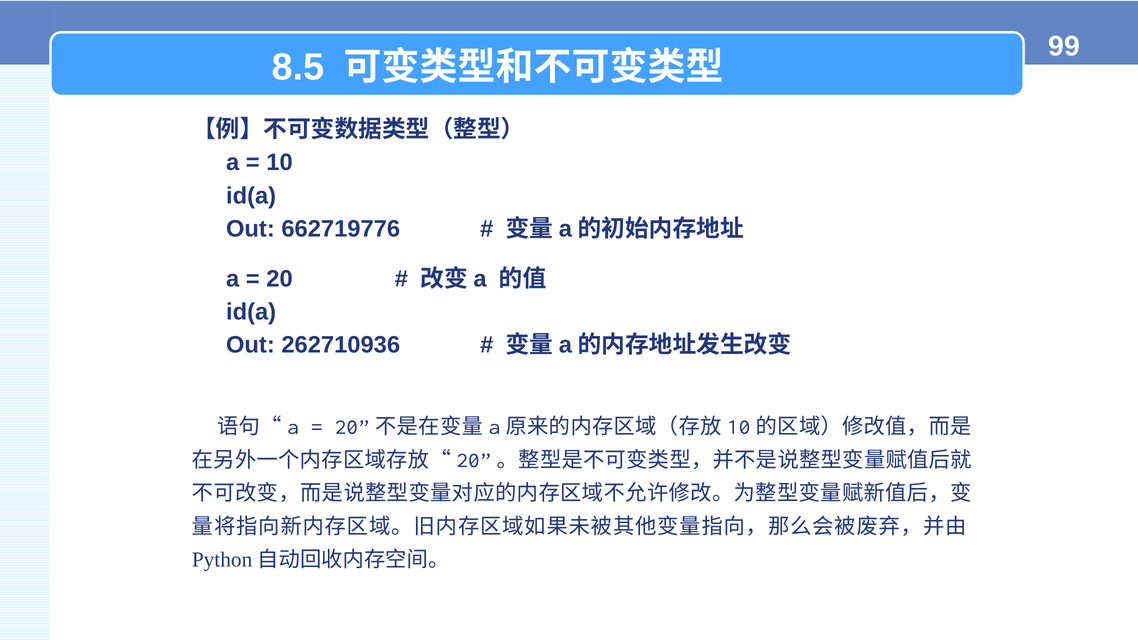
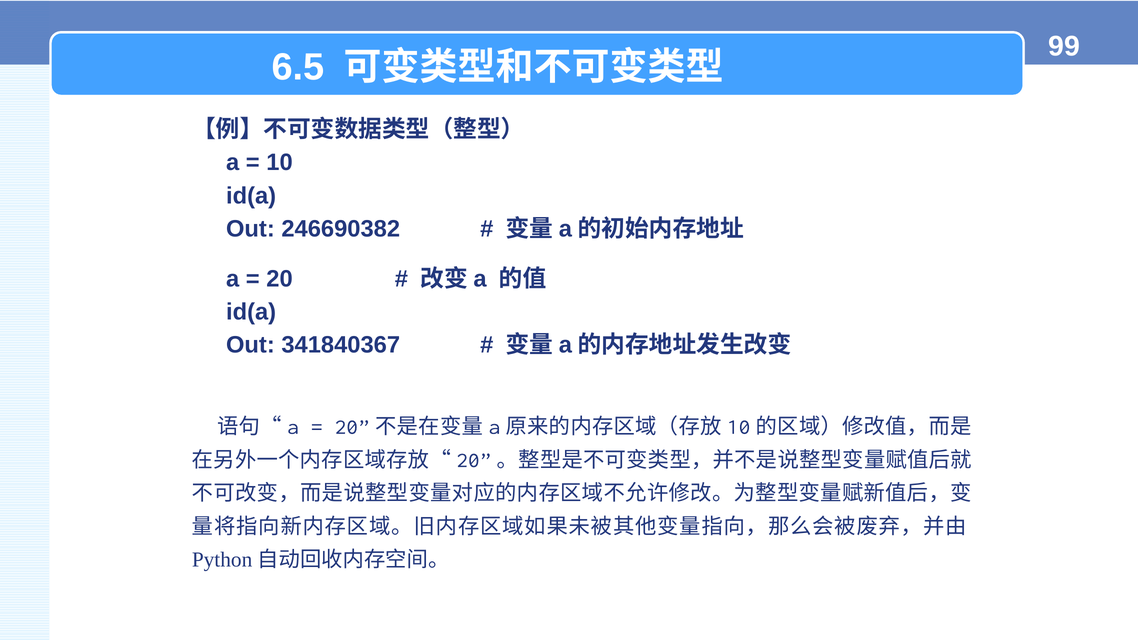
8.5: 8.5 -> 6.5
662719776: 662719776 -> 246690382
262710936: 262710936 -> 341840367
